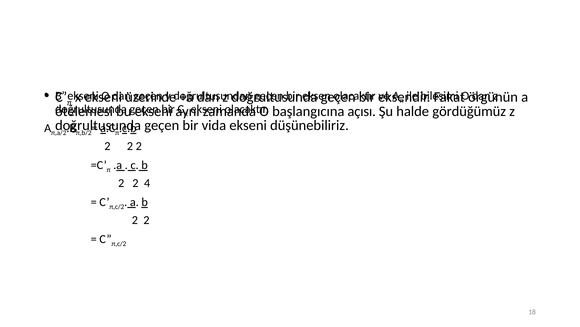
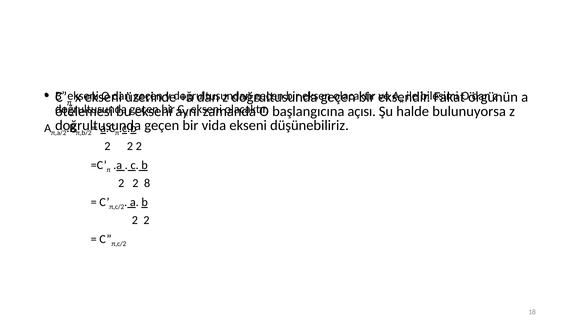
gördüğümüz: gördüğümüz -> bulunuyorsa
4: 4 -> 8
